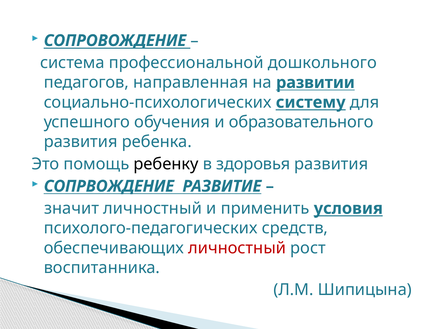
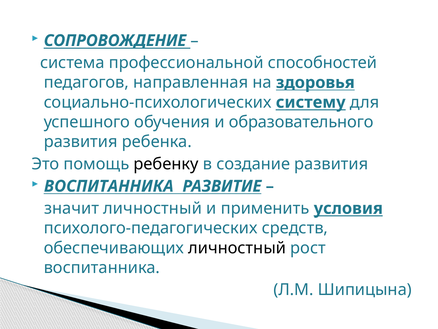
дошкольного: дошкольного -> способностей
развитии: развитии -> здоровья
здоровья: здоровья -> создание
СОПРВОЖДЕНИЕ at (109, 186): СОПРВОЖДЕНИЕ -> ВОСПИТАННИКА
личностный at (237, 248) colour: red -> black
